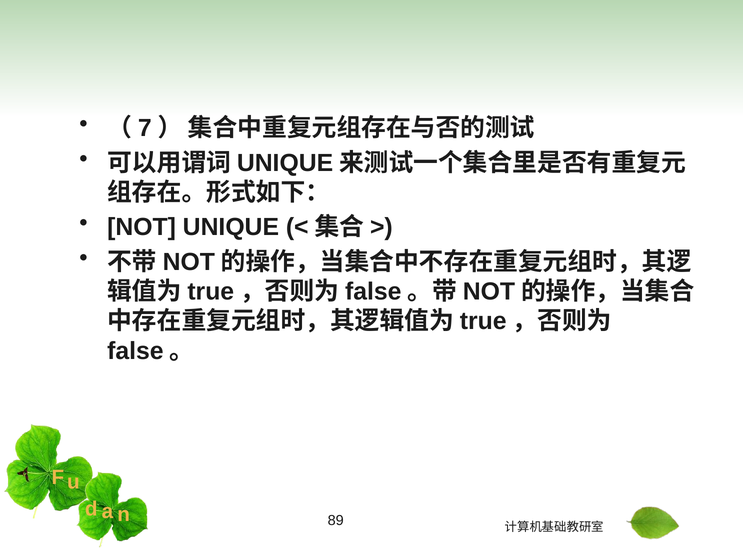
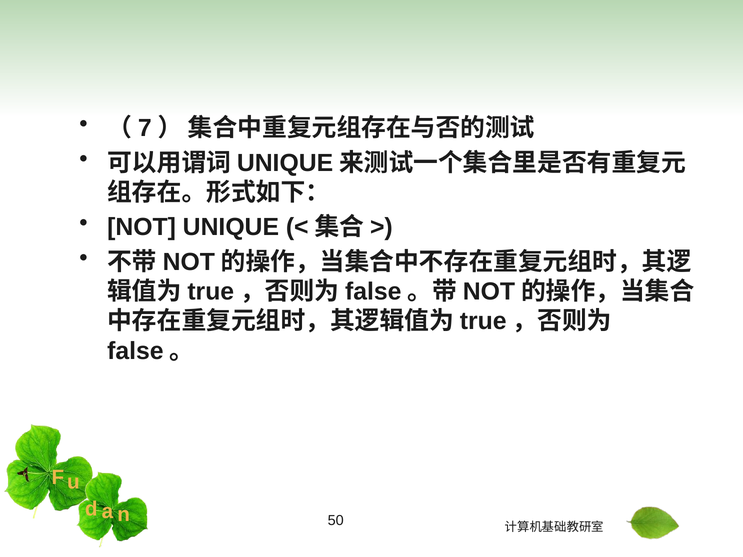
89: 89 -> 50
